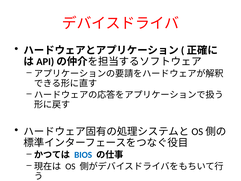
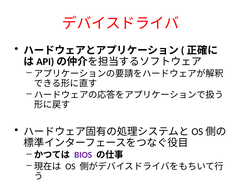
BIOS colour: blue -> purple
